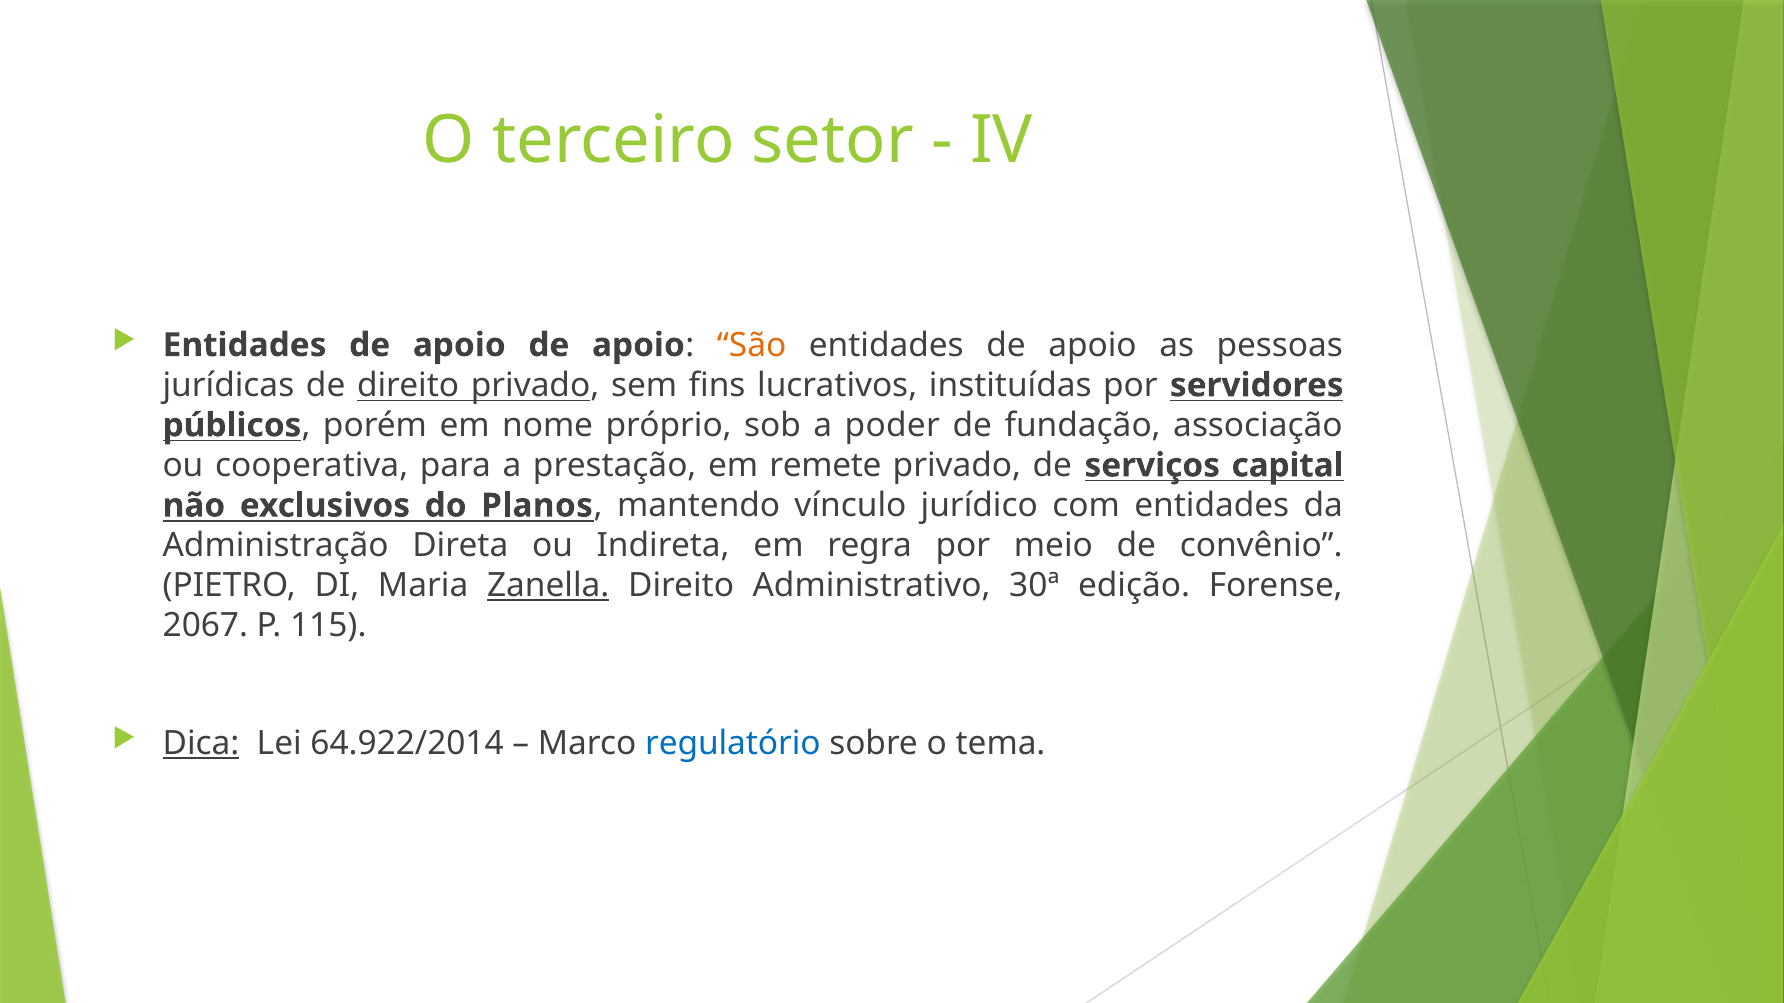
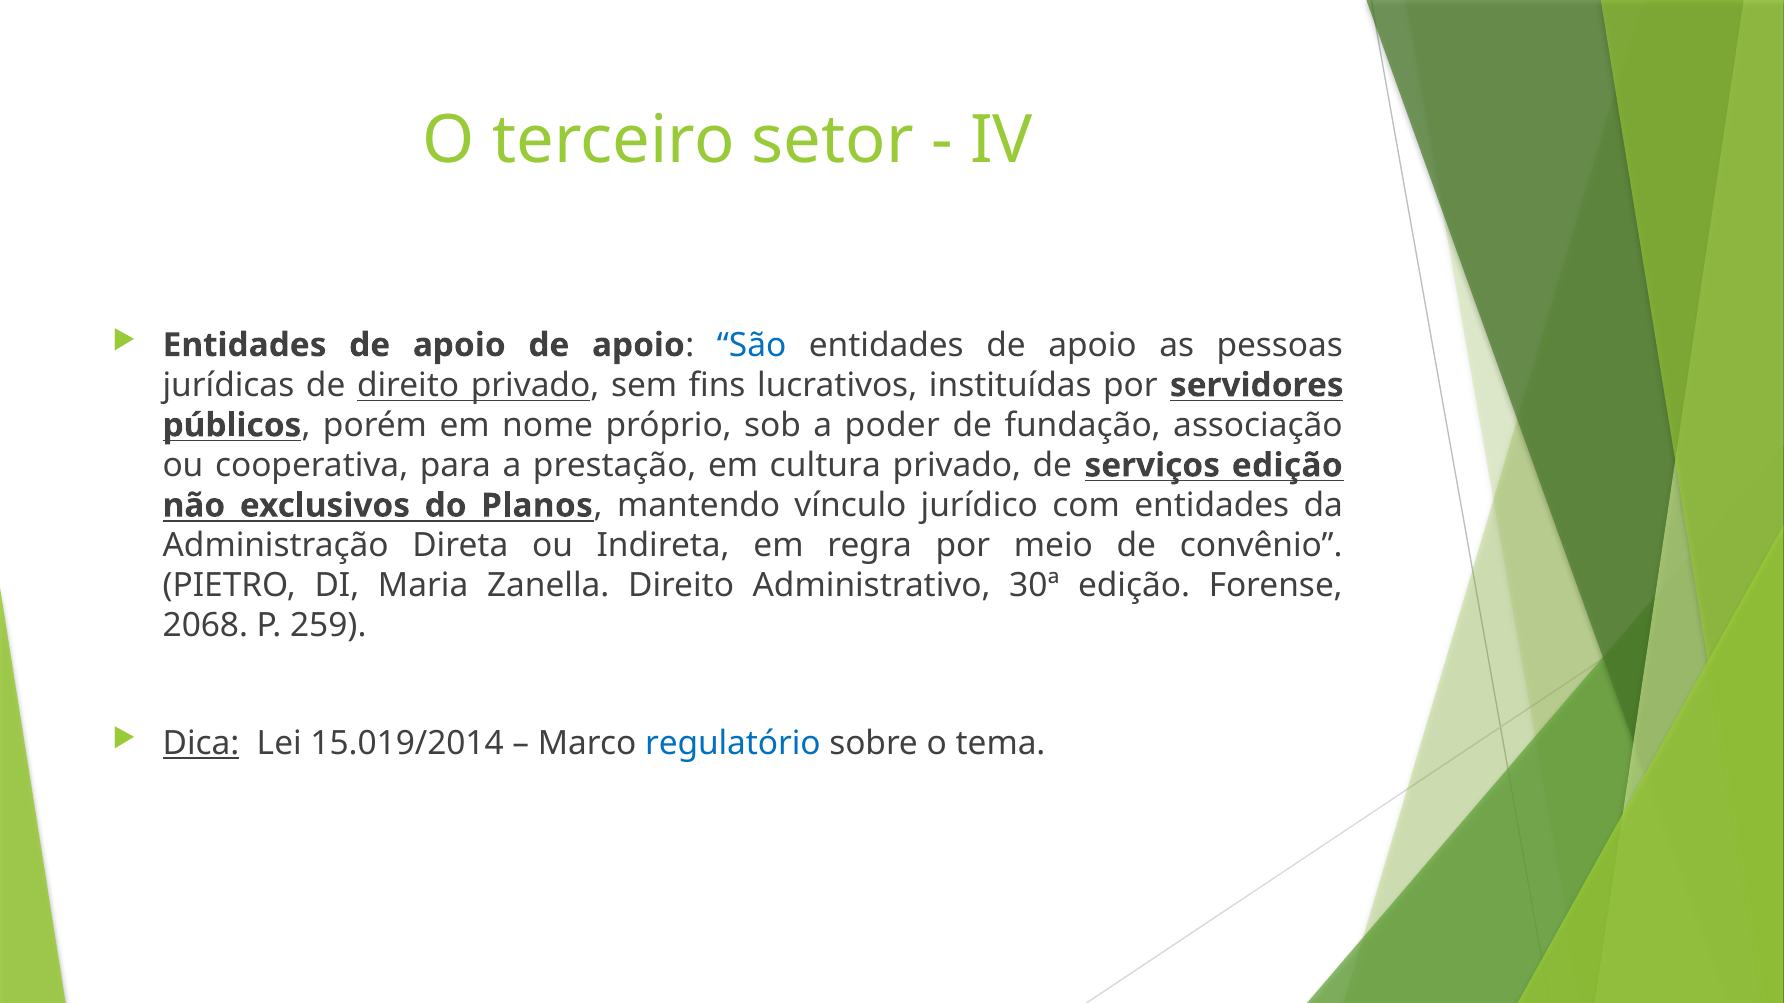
São colour: orange -> blue
remete: remete -> cultura
serviços capital: capital -> edição
Zanella underline: present -> none
2067: 2067 -> 2068
115: 115 -> 259
64.922/2014: 64.922/2014 -> 15.019/2014
